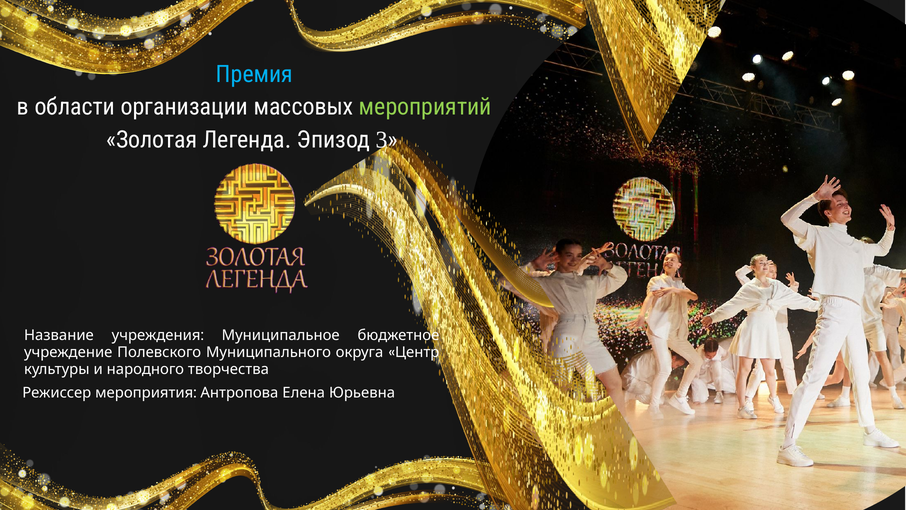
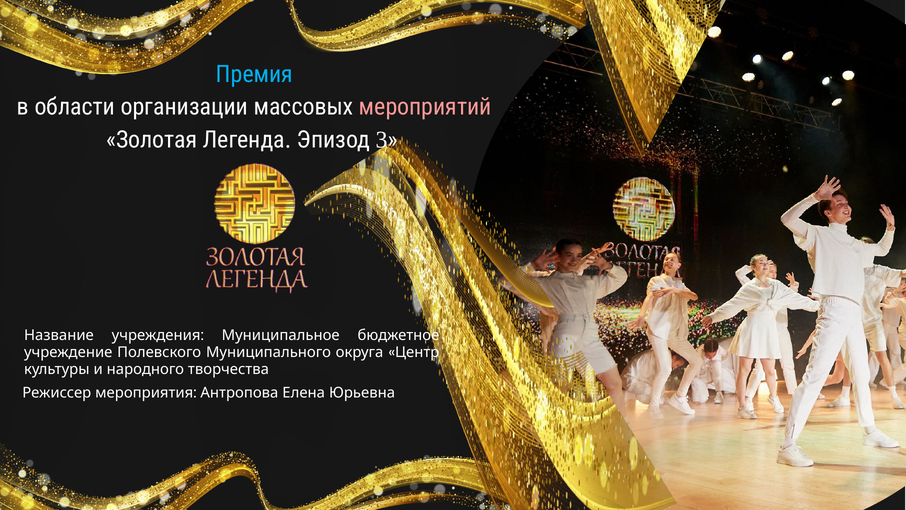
мероприятий colour: light green -> pink
